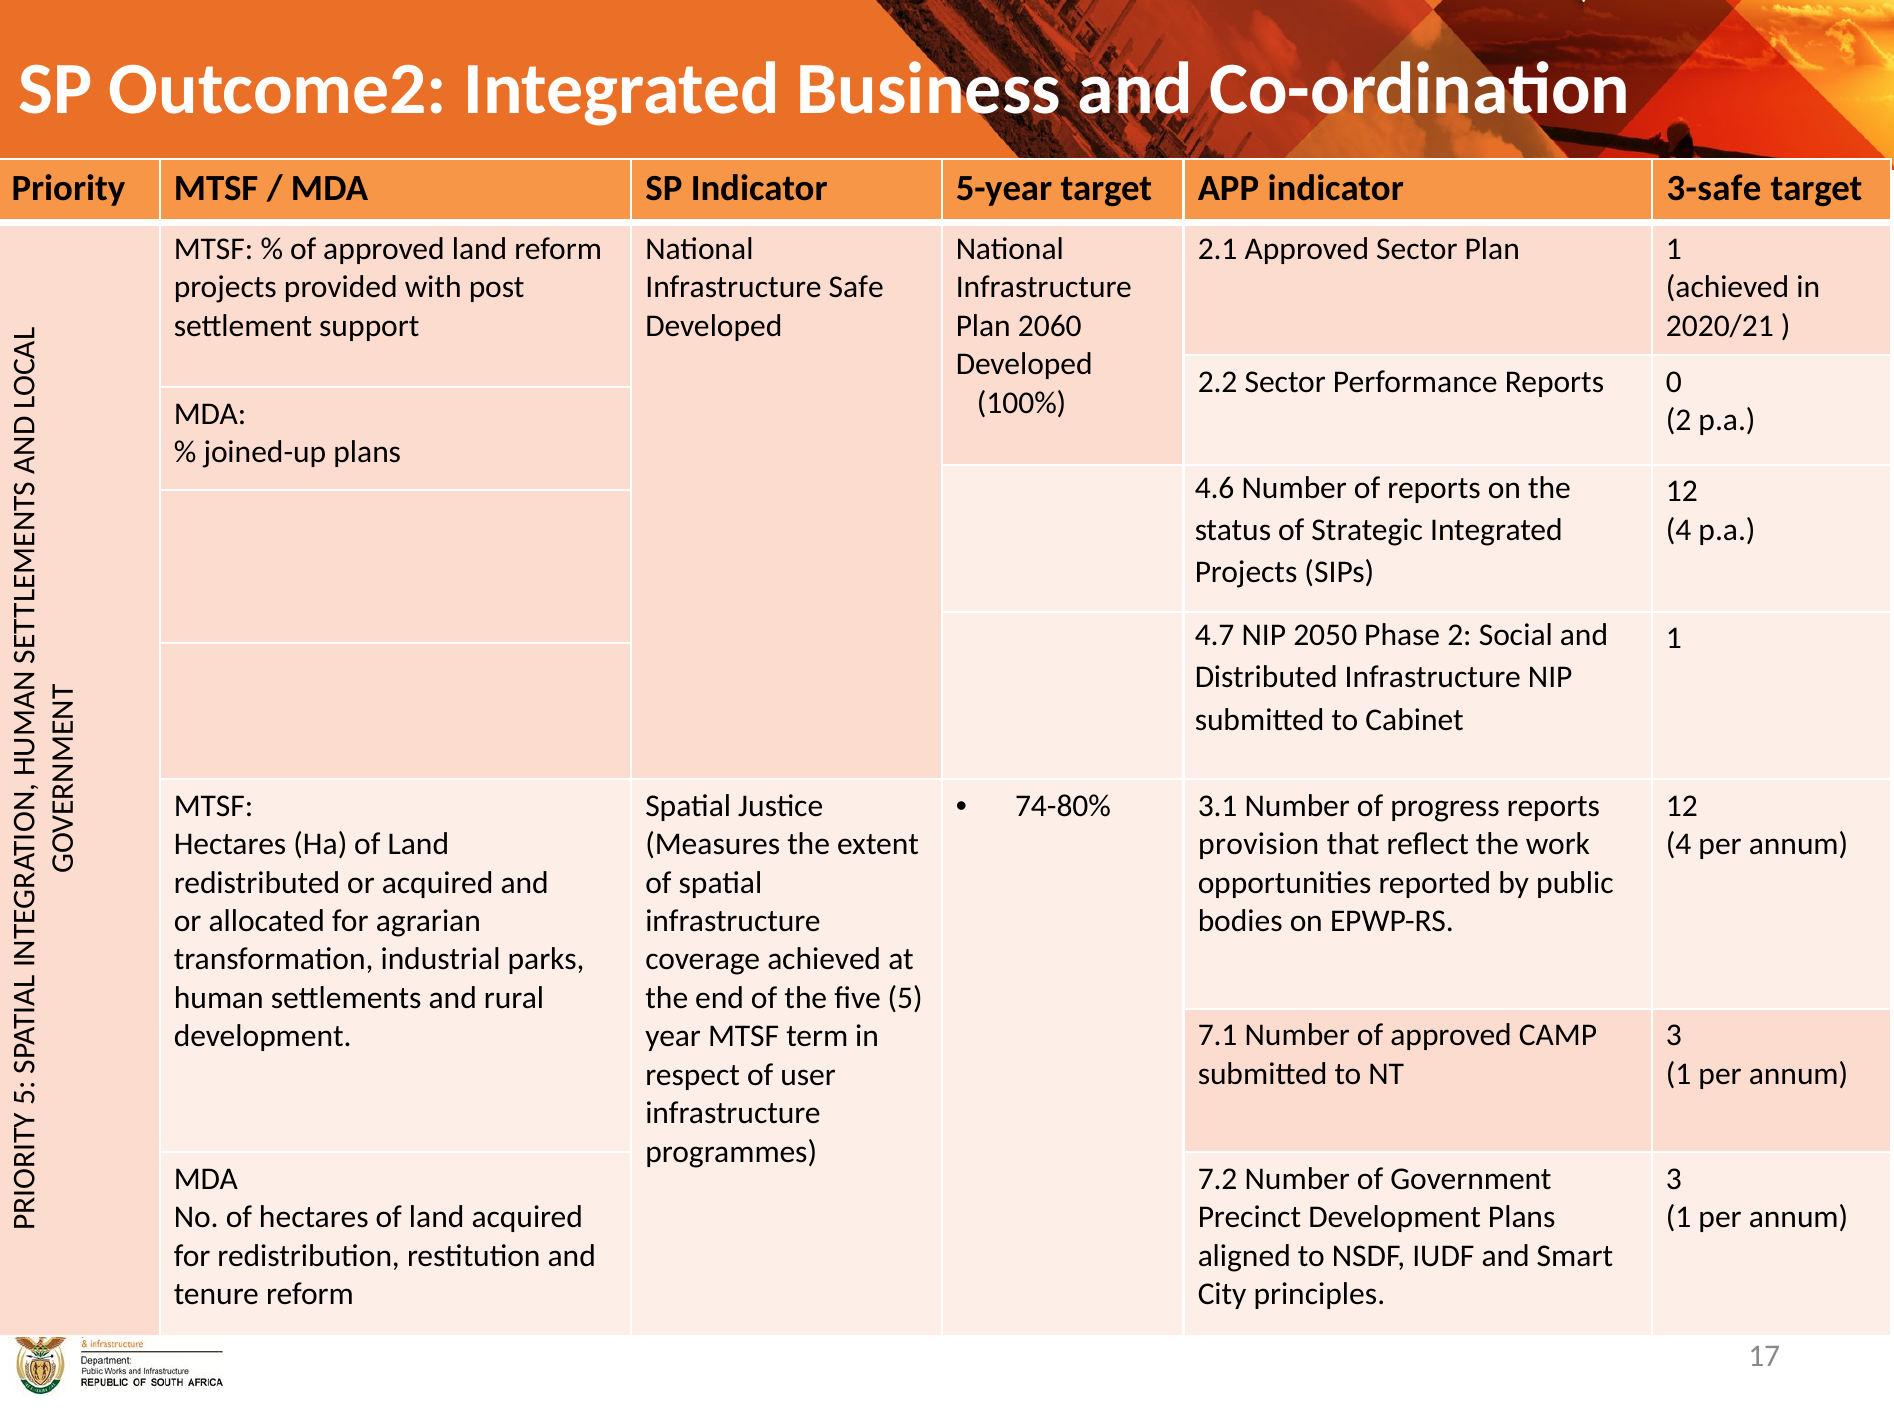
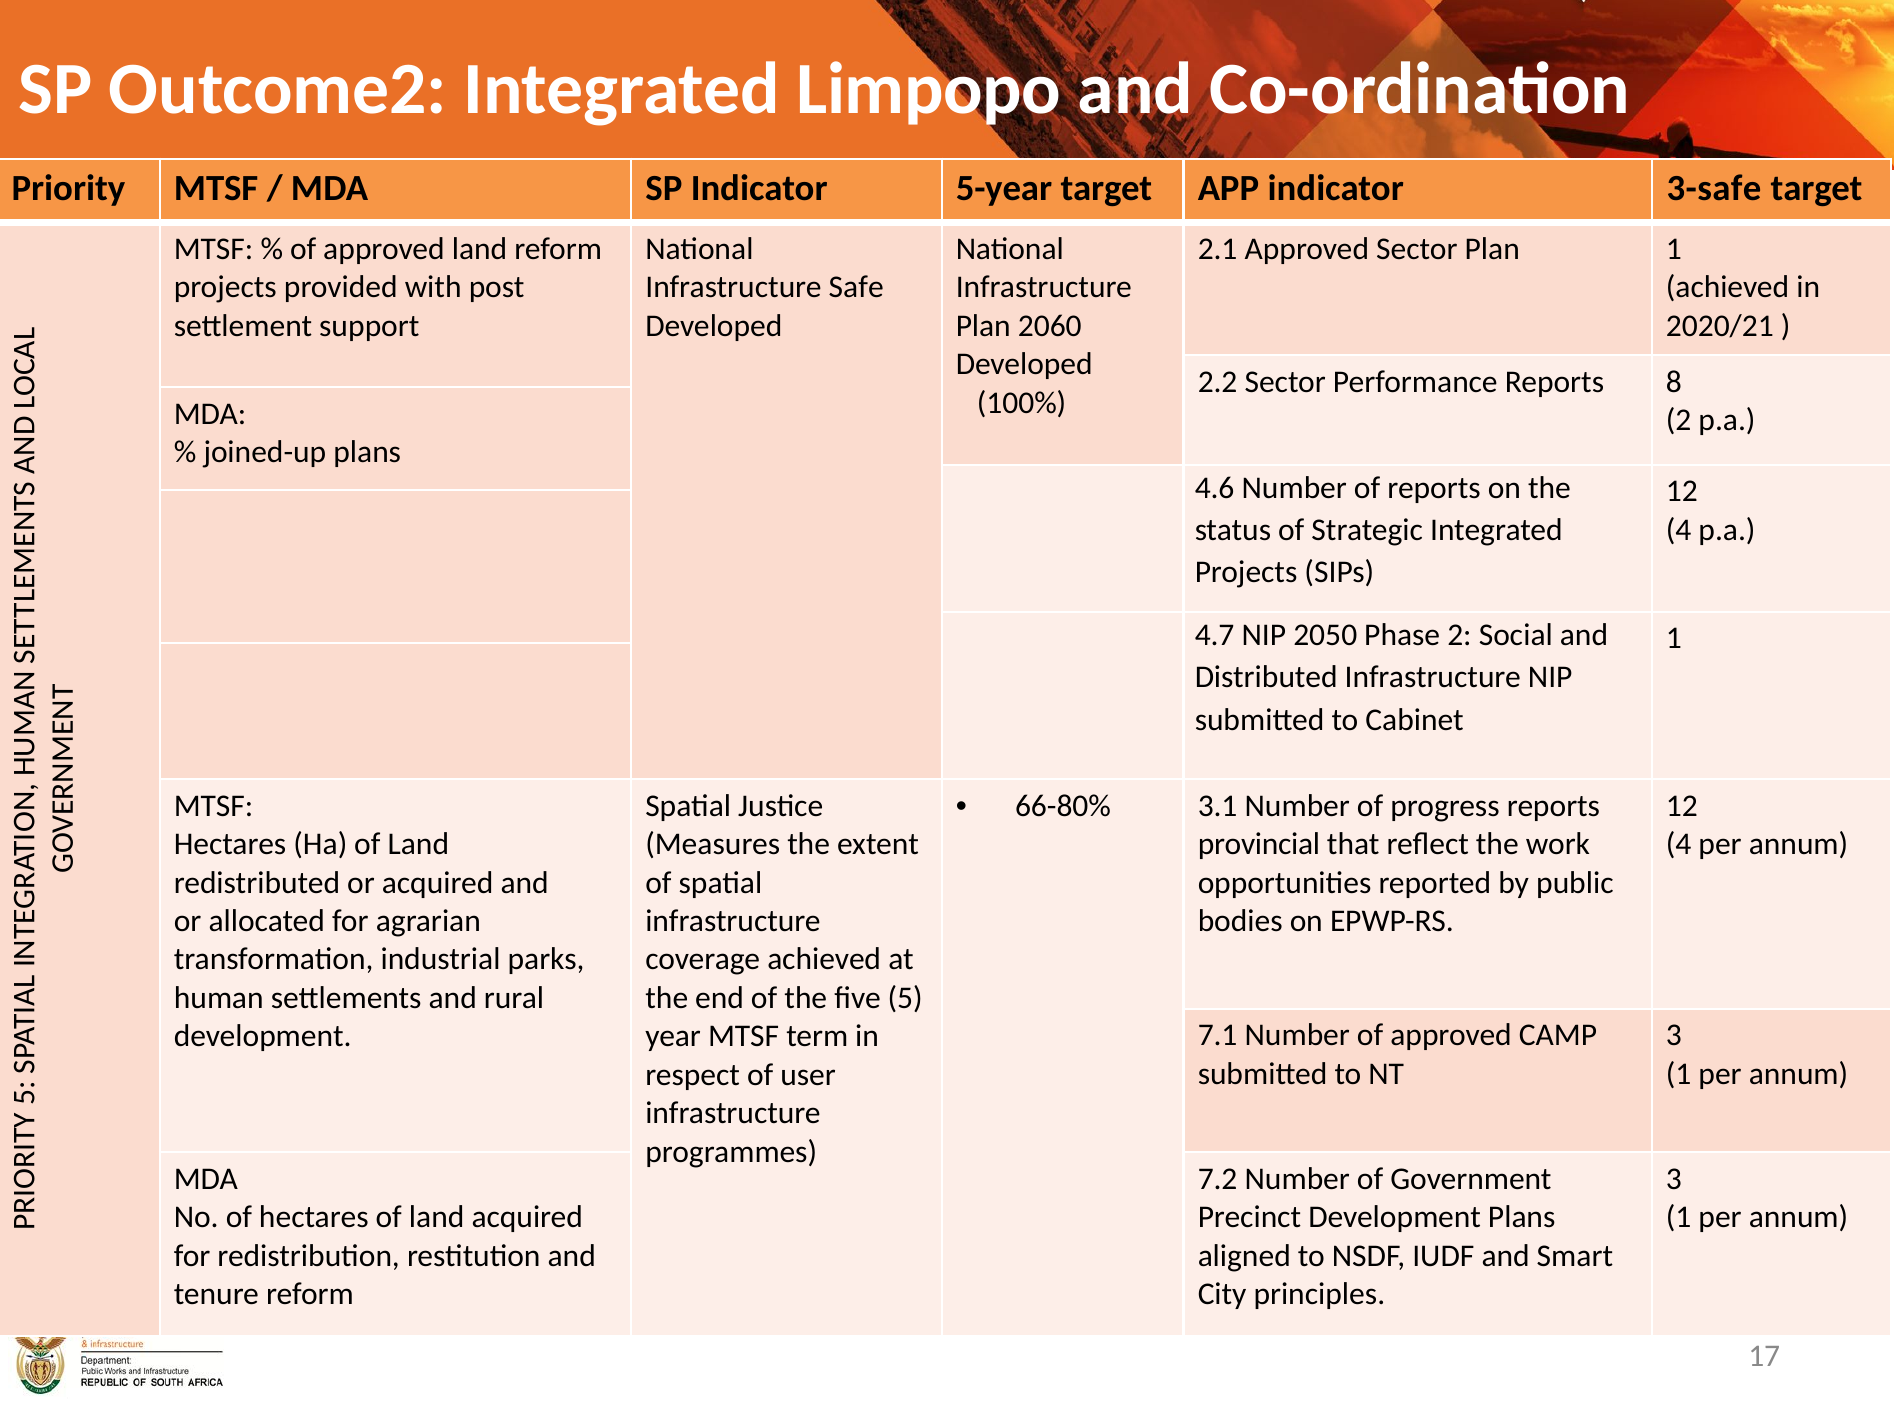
Business: Business -> Limpopo
0: 0 -> 8
74-80%: 74-80% -> 66-80%
provision: provision -> provincial
